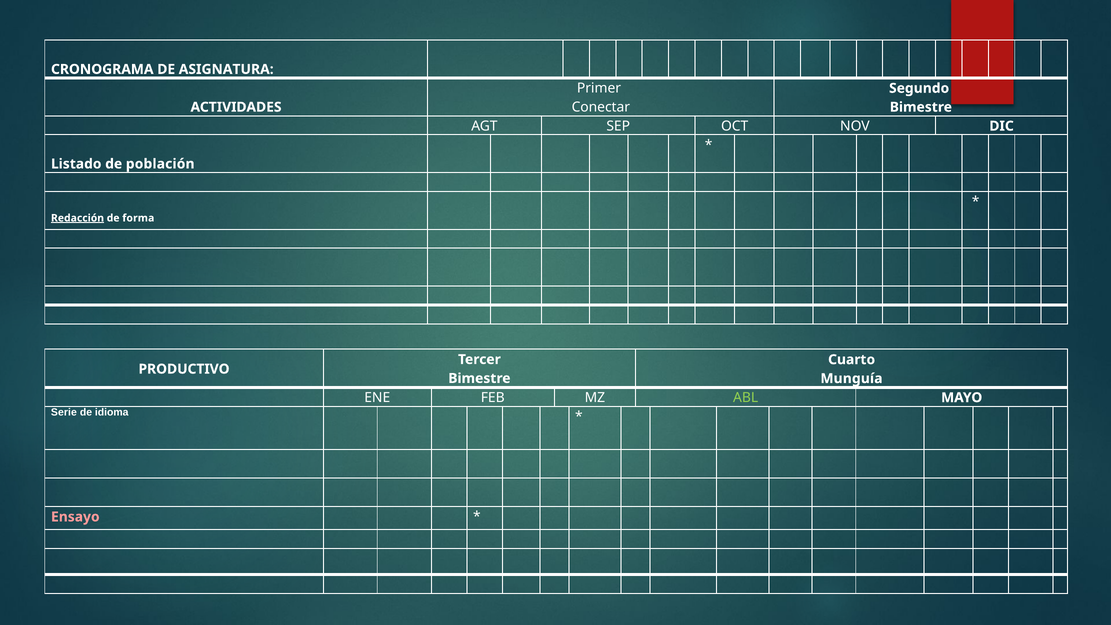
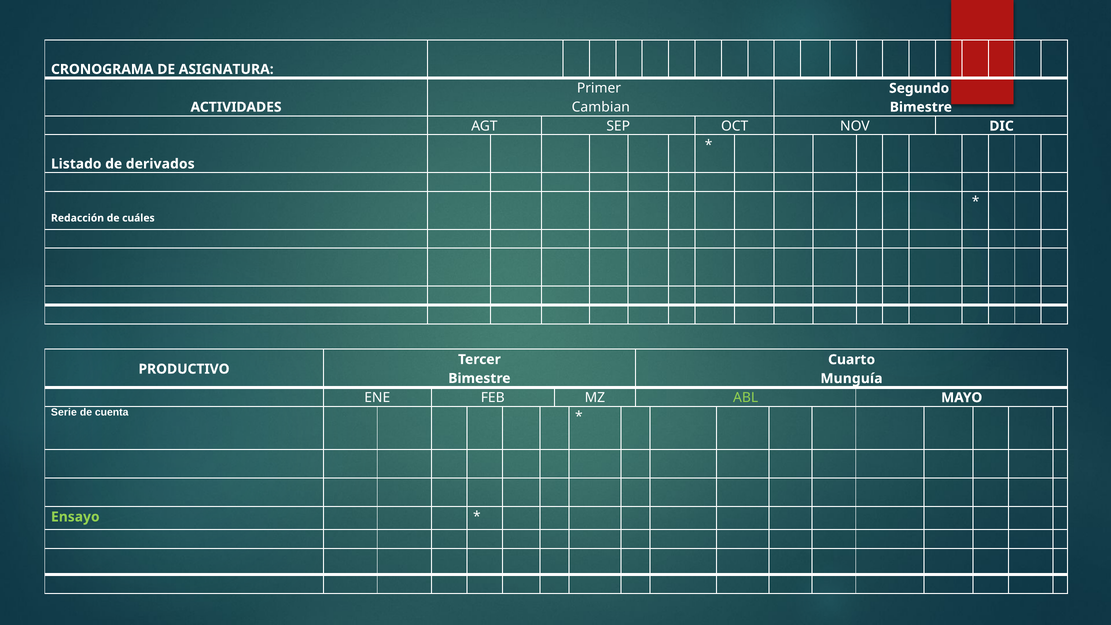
Conectar: Conectar -> Cambian
población: población -> derivados
Redacción underline: present -> none
forma: forma -> cuáles
idioma: idioma -> cuenta
Ensayo colour: pink -> light green
